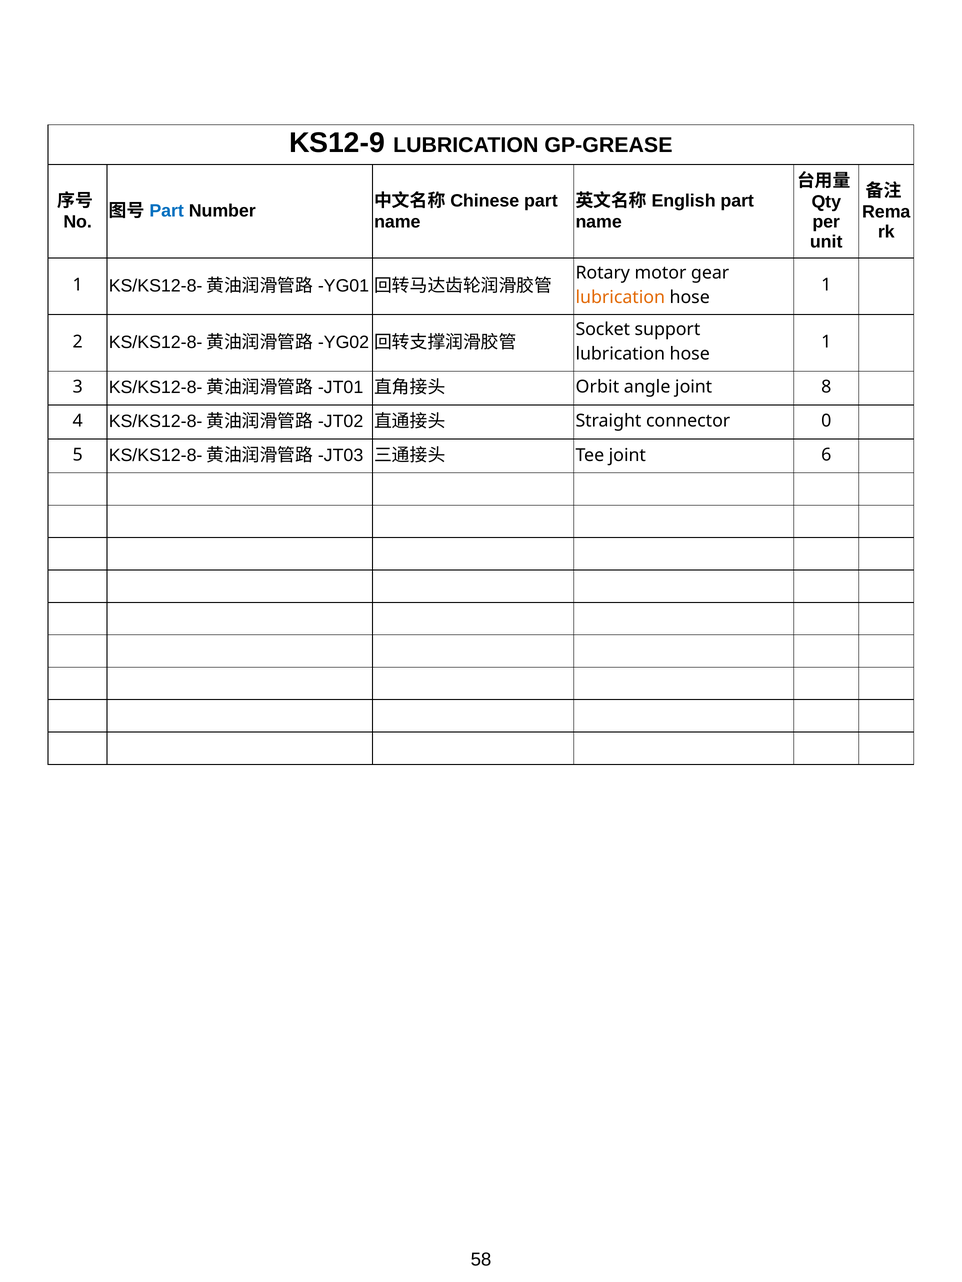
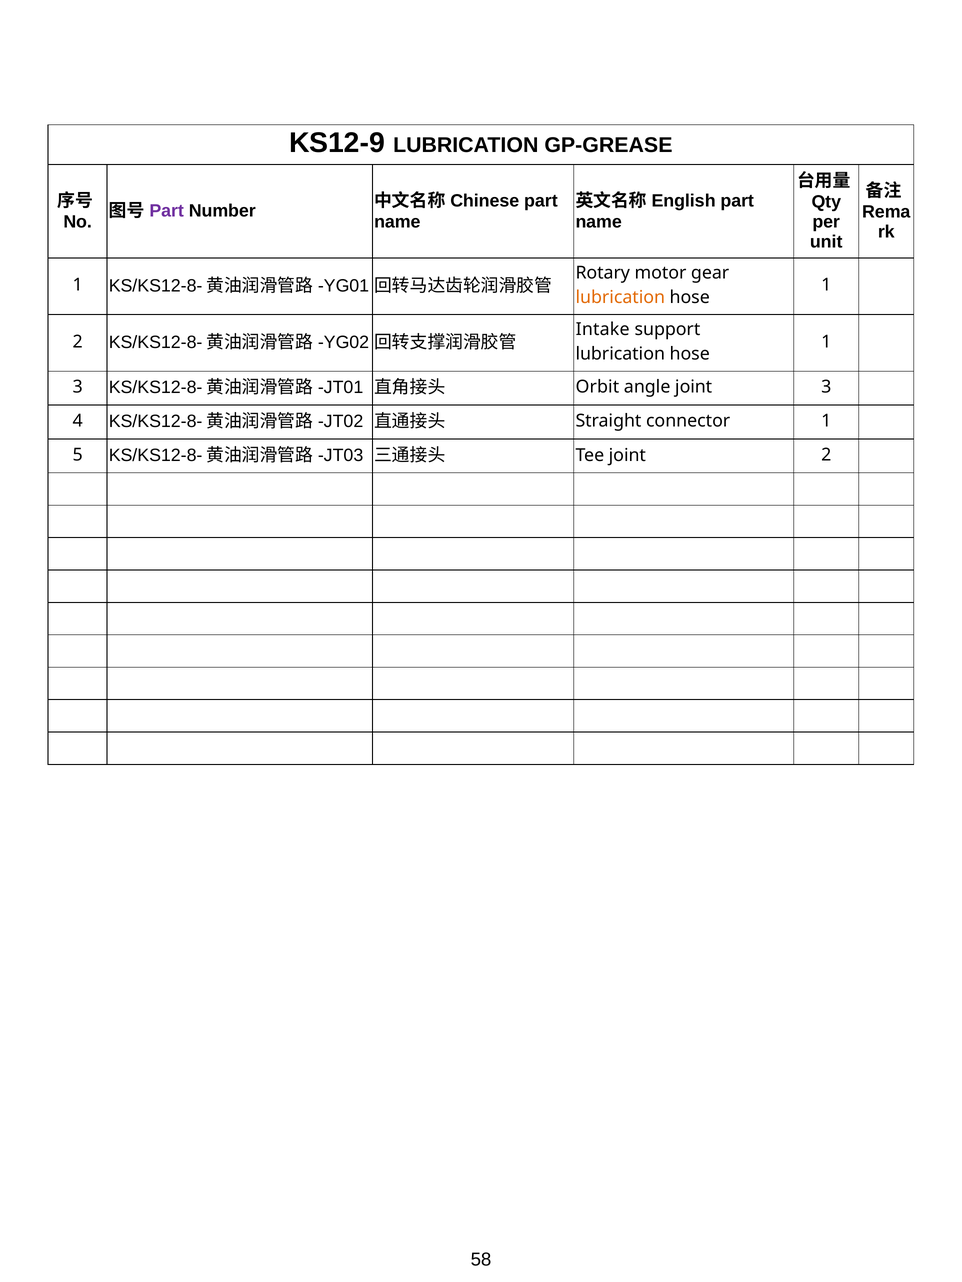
Part at (167, 211) colour: blue -> purple
Socket: Socket -> Intake
joint 8: 8 -> 3
connector 0: 0 -> 1
joint 6: 6 -> 2
